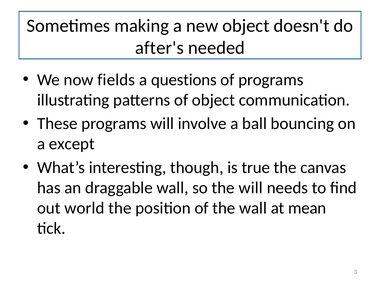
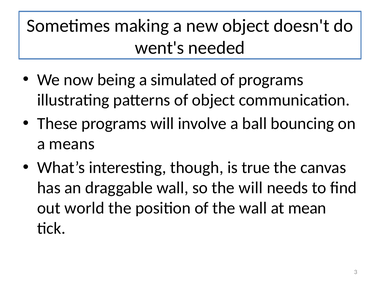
after's: after's -> went's
fields: fields -> being
questions: questions -> simulated
except: except -> means
